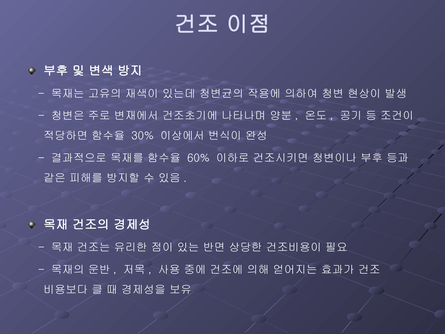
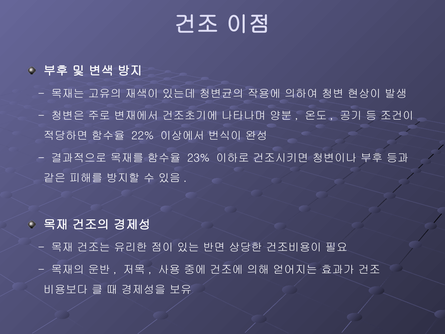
30%: 30% -> 22%
60%: 60% -> 23%
